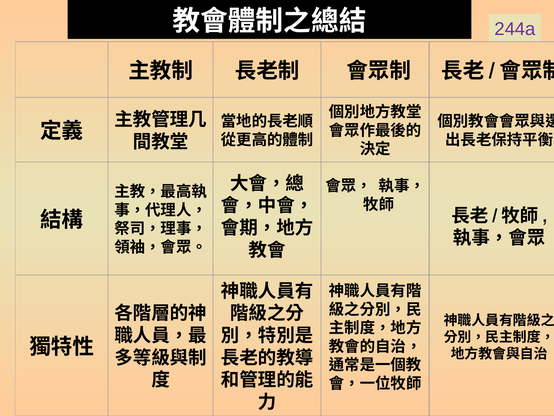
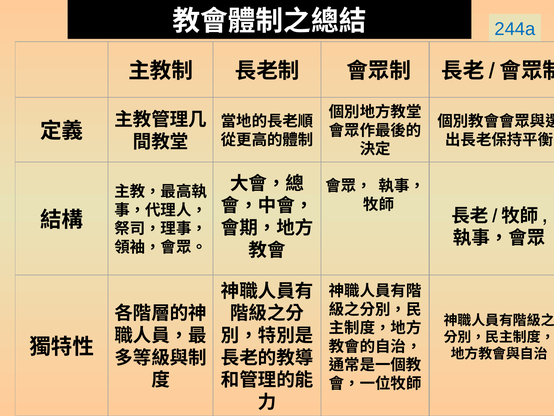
244a colour: purple -> blue
